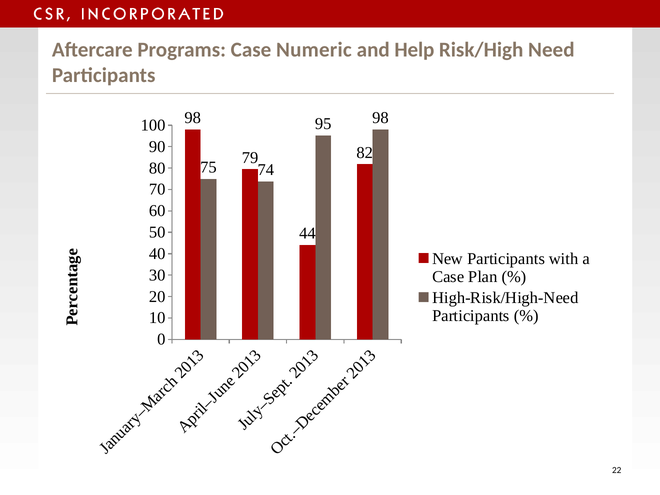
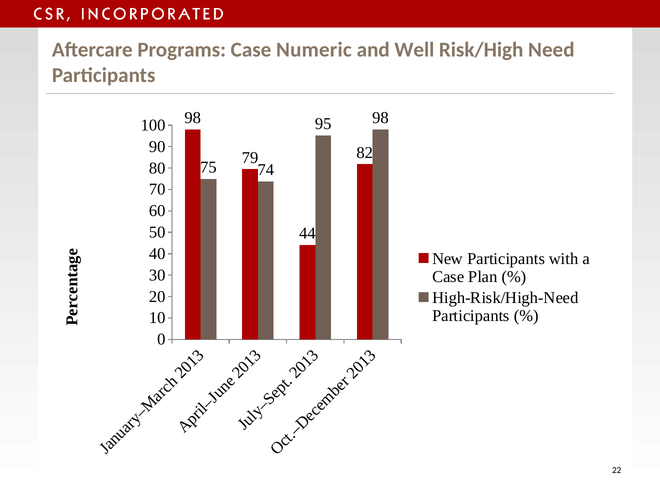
Help: Help -> Well
